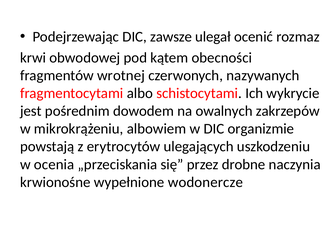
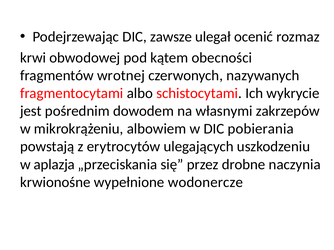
owalnych: owalnych -> własnymi
organizmie: organizmie -> pobierania
ocenia: ocenia -> aplazja
